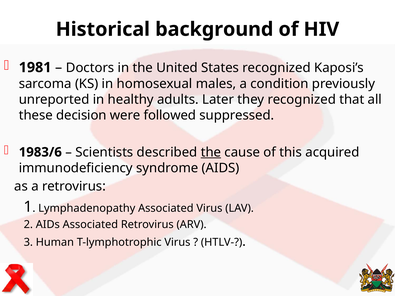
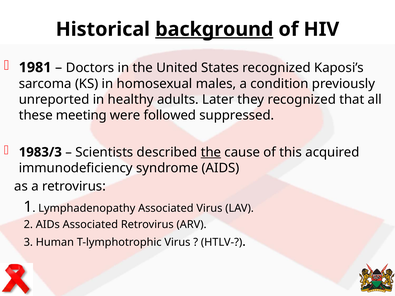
background underline: none -> present
decision: decision -> meeting
1983/6: 1983/6 -> 1983/3
